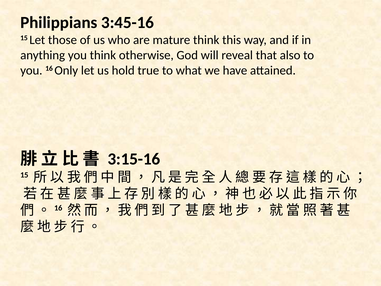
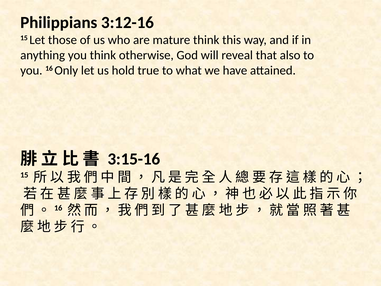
3:45-16: 3:45-16 -> 3:12-16
